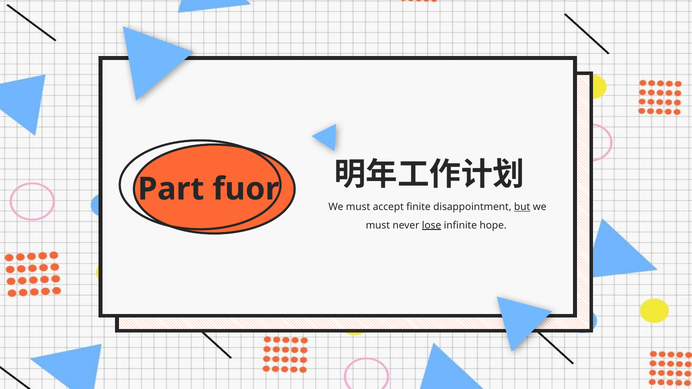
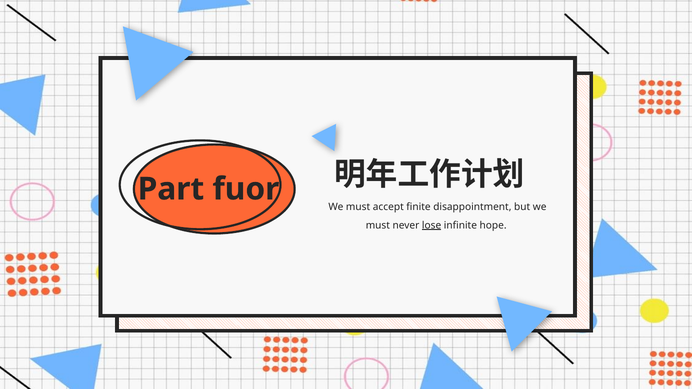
but underline: present -> none
